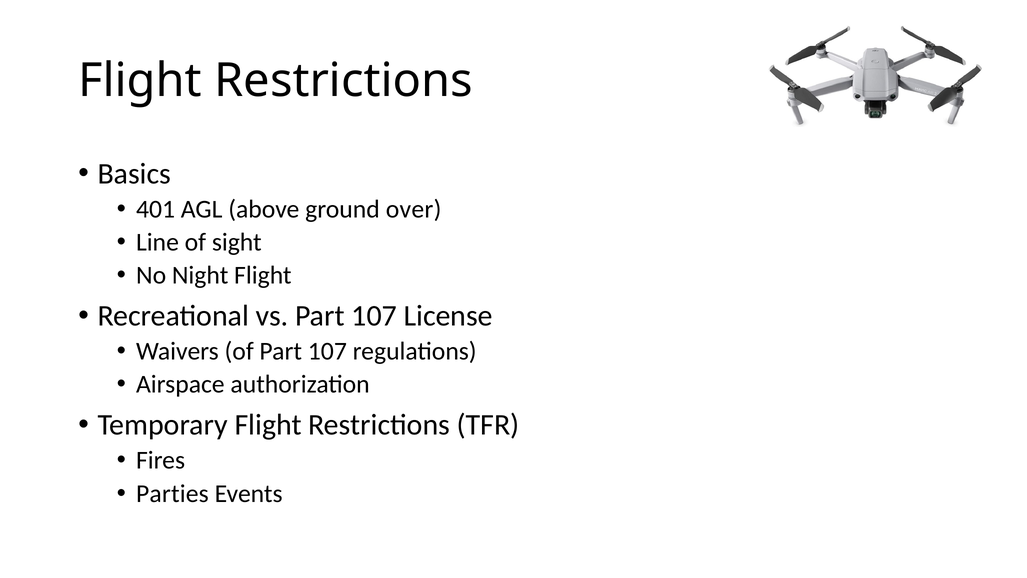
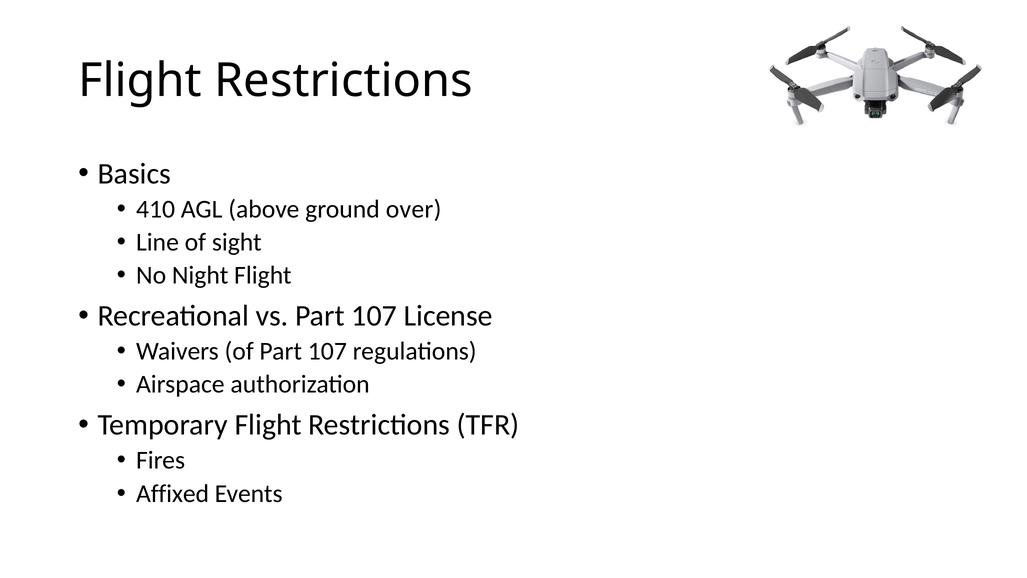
401: 401 -> 410
Parties: Parties -> Affixed
